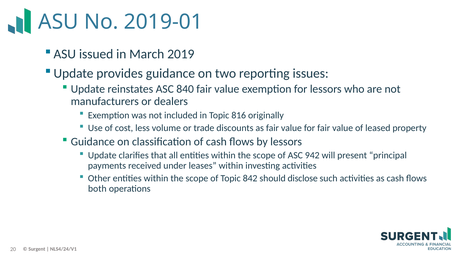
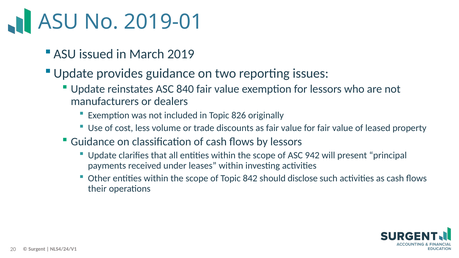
816: 816 -> 826
both: both -> their
